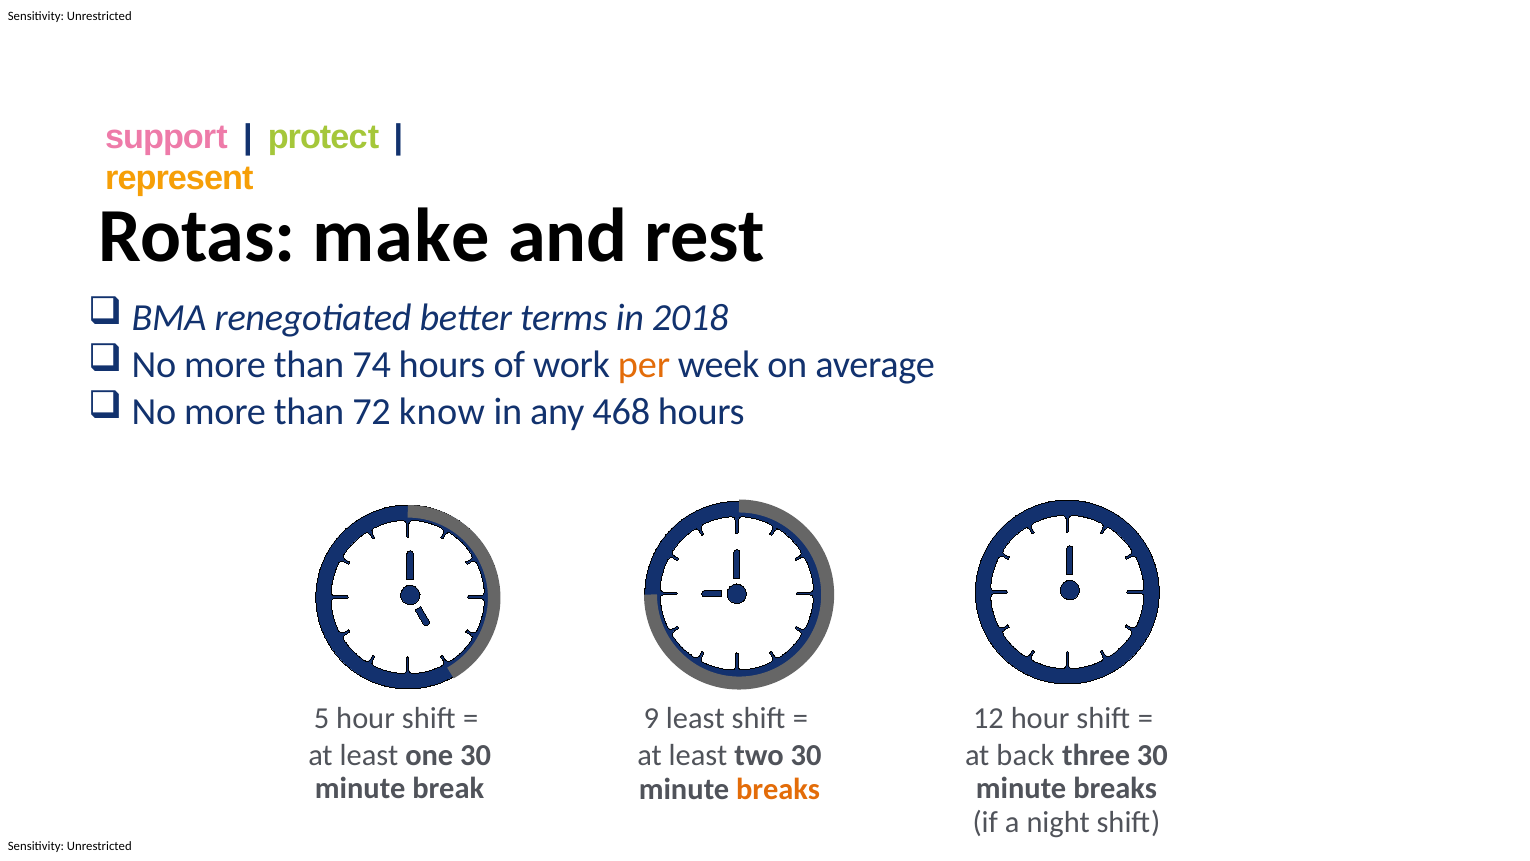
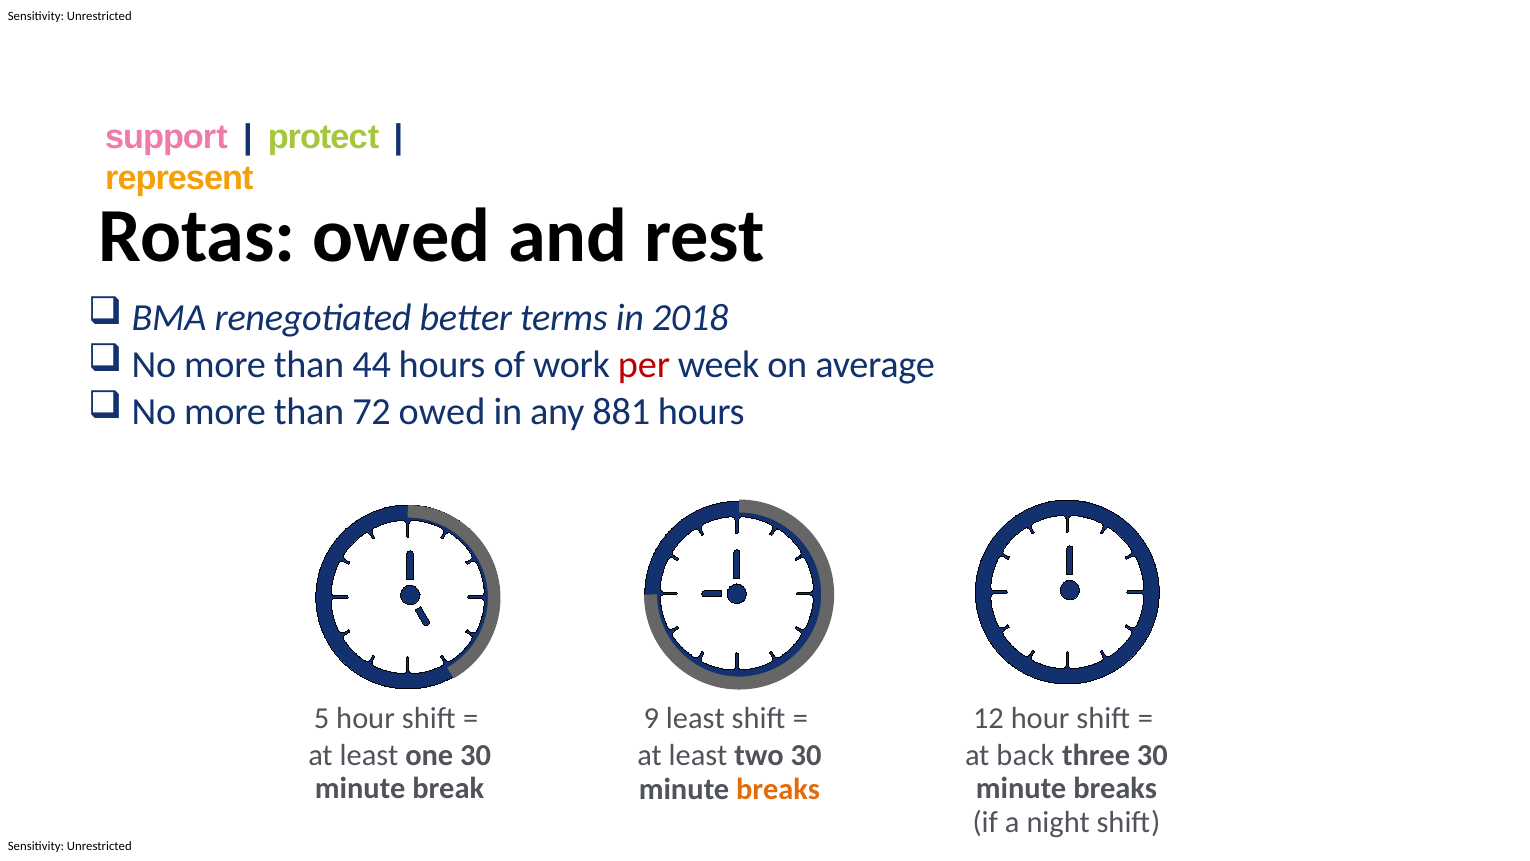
Rotas make: make -> owed
74: 74 -> 44
per colour: orange -> red
72 know: know -> owed
468: 468 -> 881
